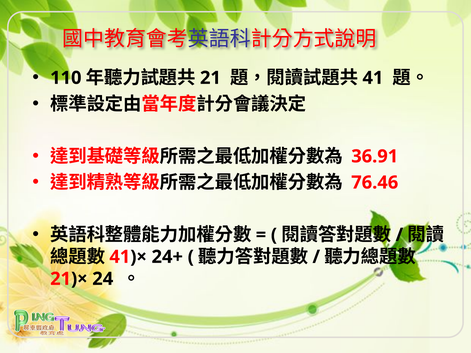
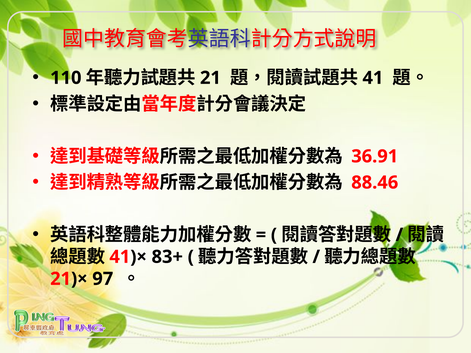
76.46: 76.46 -> 88.46
24+: 24+ -> 83+
24: 24 -> 97
